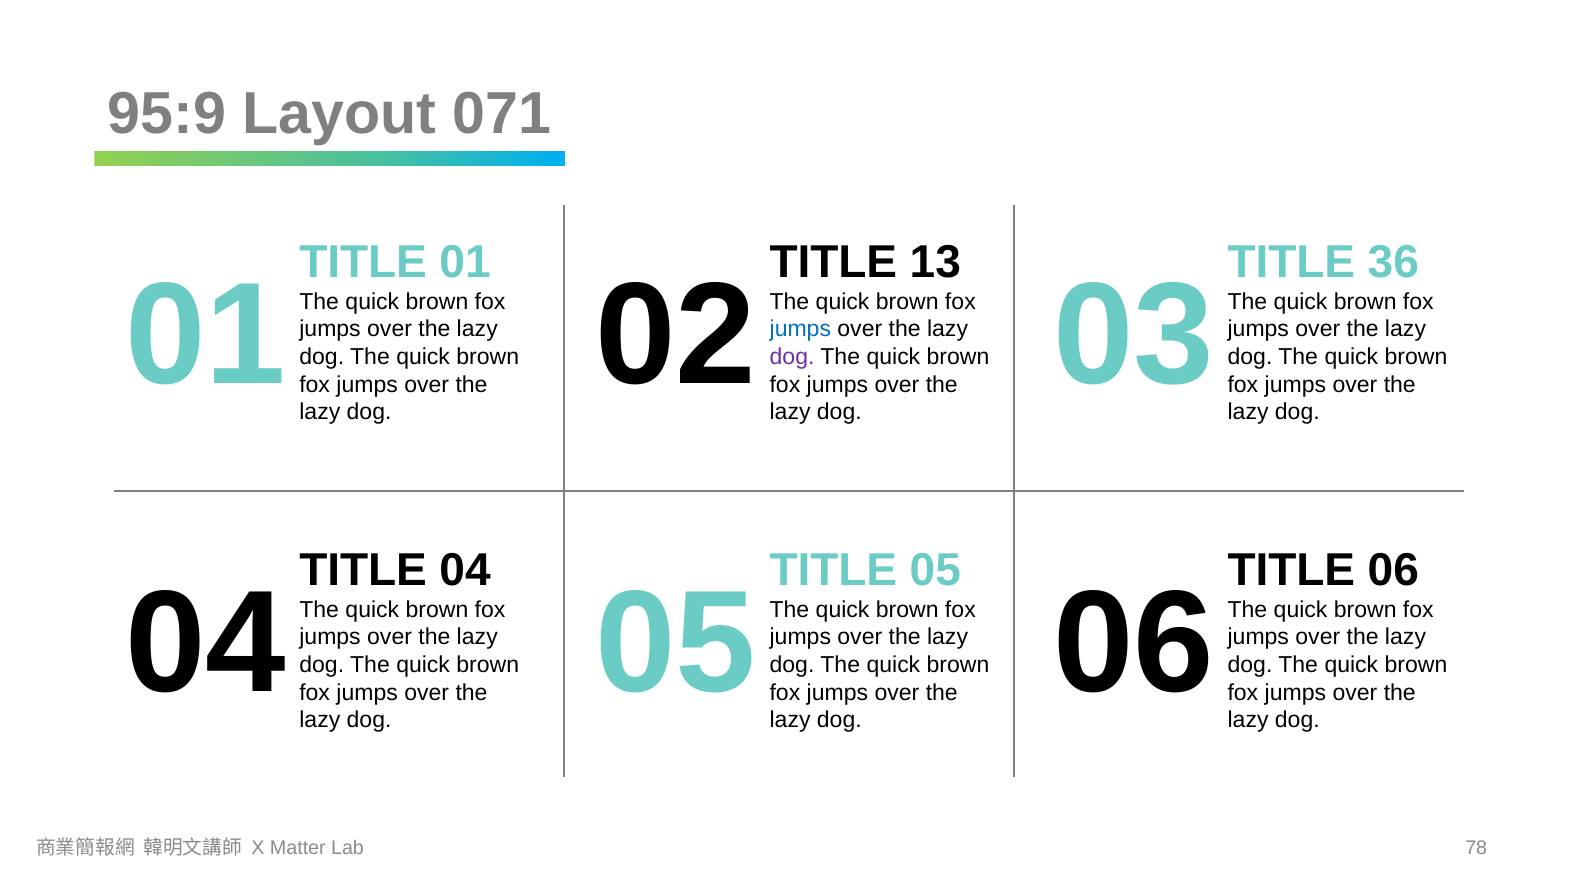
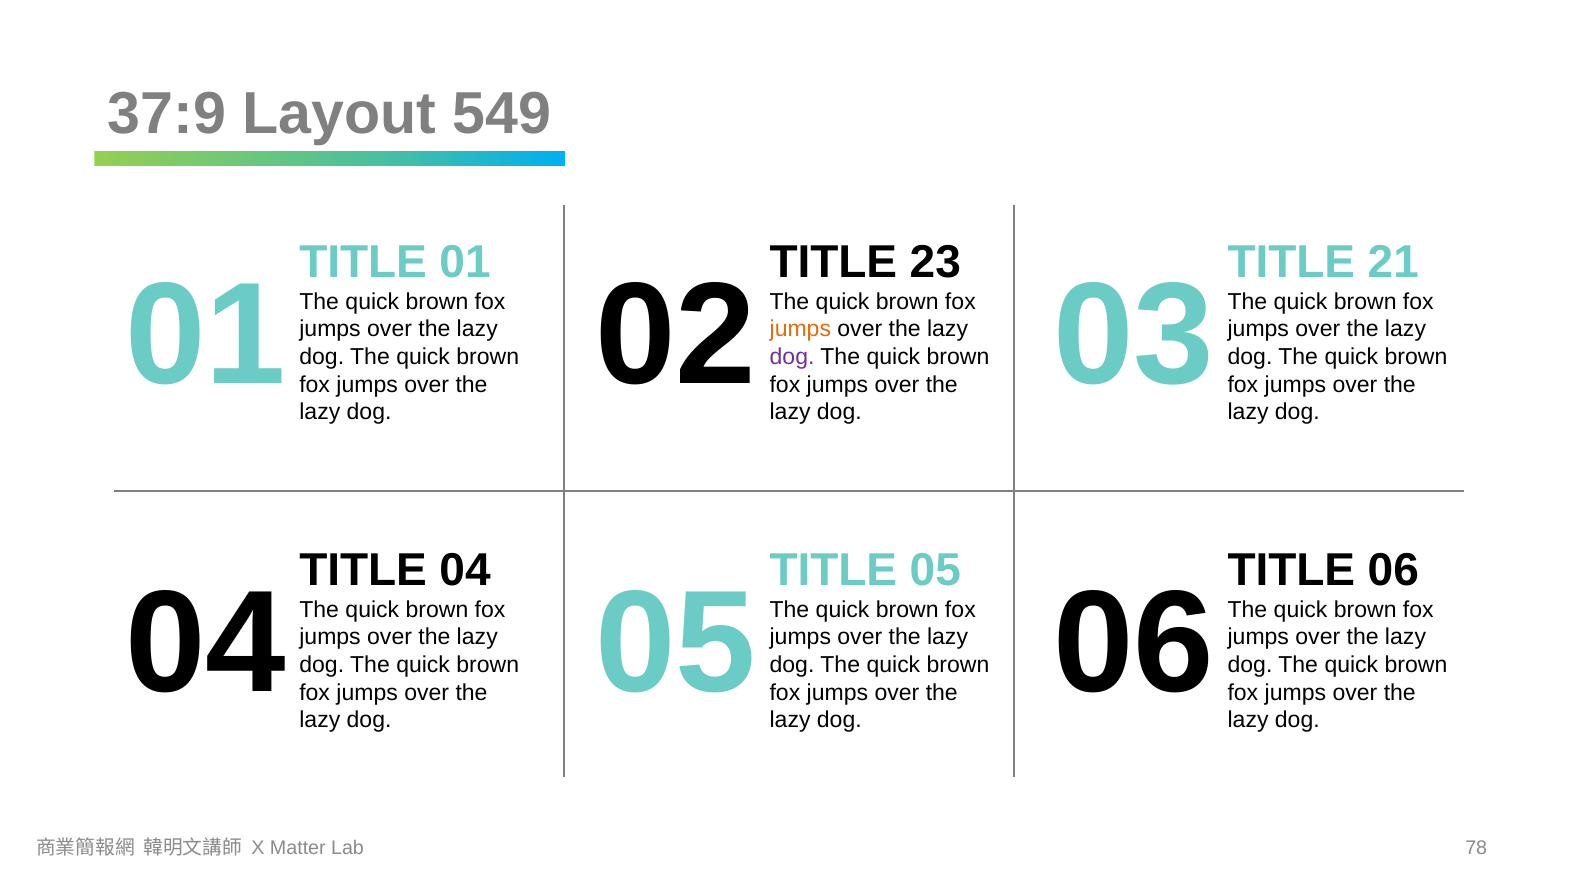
95:9: 95:9 -> 37:9
071: 071 -> 549
13: 13 -> 23
36: 36 -> 21
jumps at (800, 329) colour: blue -> orange
